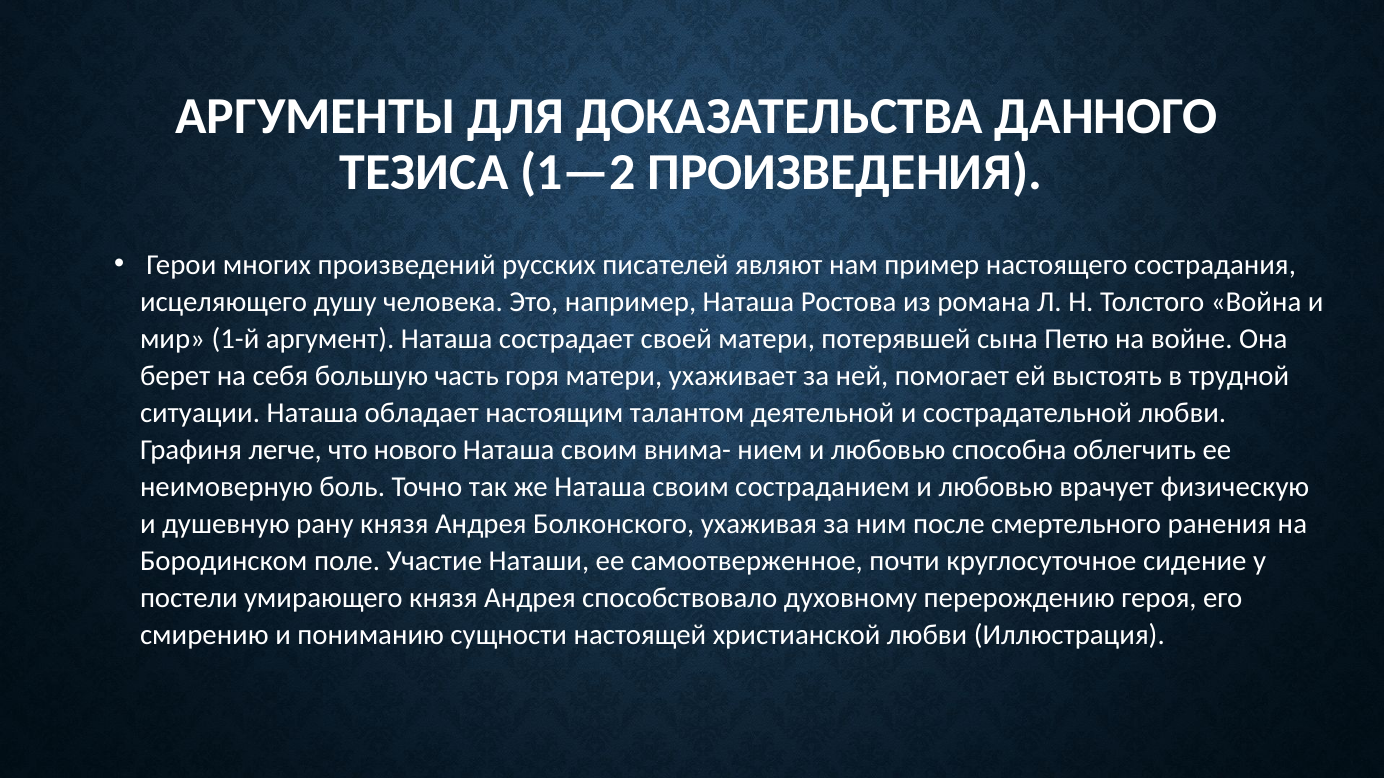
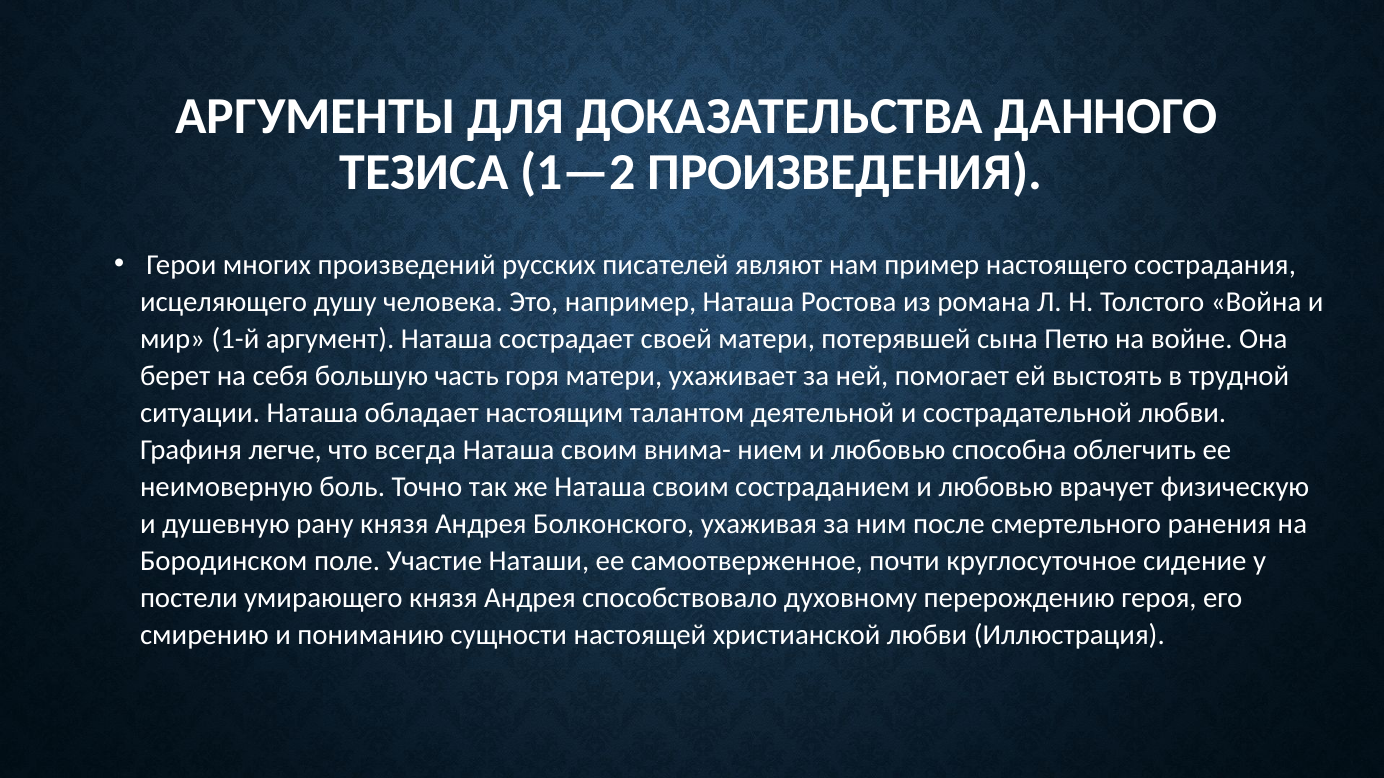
нового: нового -> всегда
